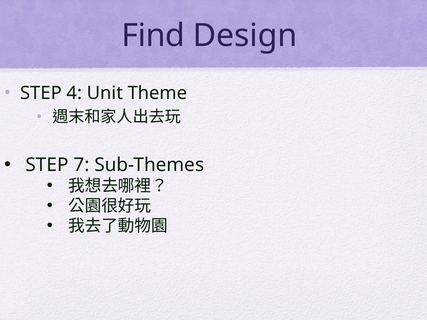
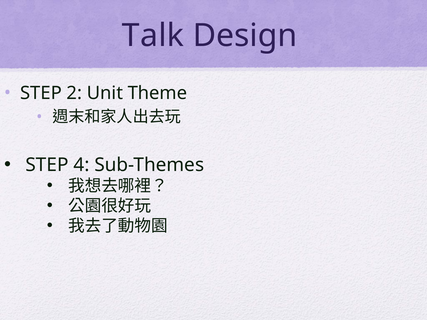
Find: Find -> Talk
4: 4 -> 2
7: 7 -> 4
